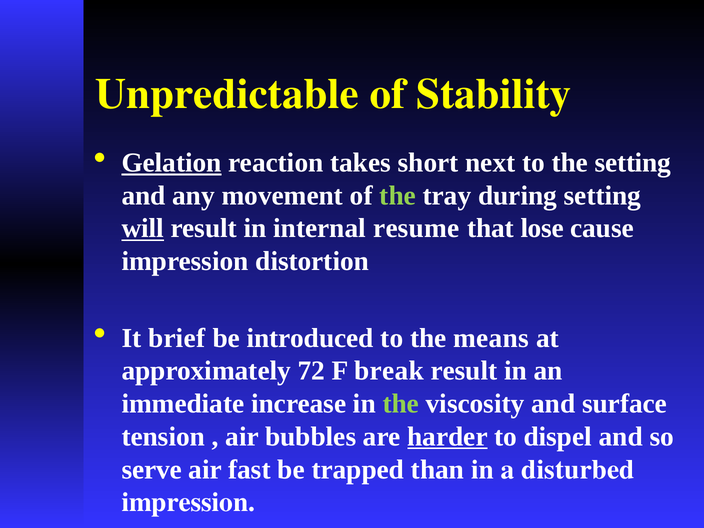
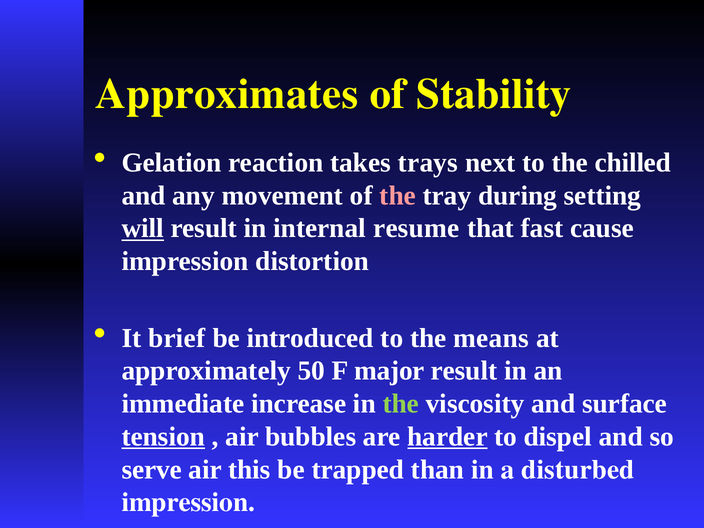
Unpredictable: Unpredictable -> Approximates
Gelation underline: present -> none
short: short -> trays
the setting: setting -> chilled
the at (398, 196) colour: light green -> pink
lose: lose -> fast
72: 72 -> 50
break: break -> major
tension underline: none -> present
fast: fast -> this
